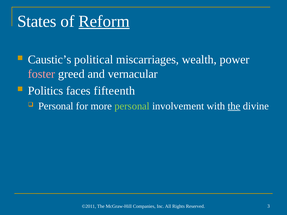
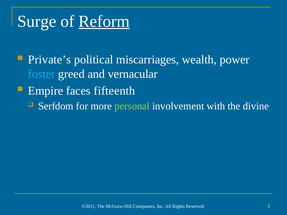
States: States -> Surge
Caustic’s: Caustic’s -> Private’s
foster colour: pink -> light blue
Politics: Politics -> Empire
Personal at (56, 106): Personal -> Serfdom
the at (234, 106) underline: present -> none
